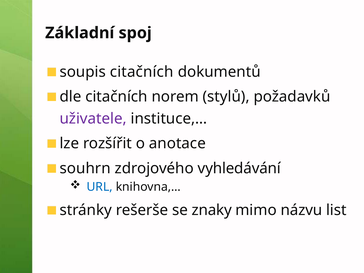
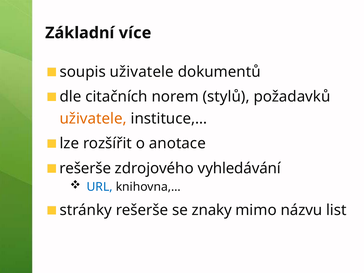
spoj: spoj -> více
soupis citačních: citačních -> uživatele
uživatele at (93, 119) colour: purple -> orange
souhrn at (85, 168): souhrn -> rešerše
